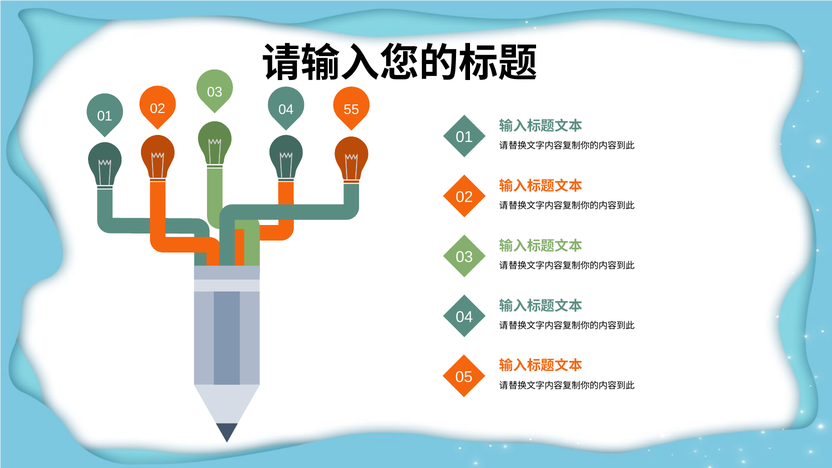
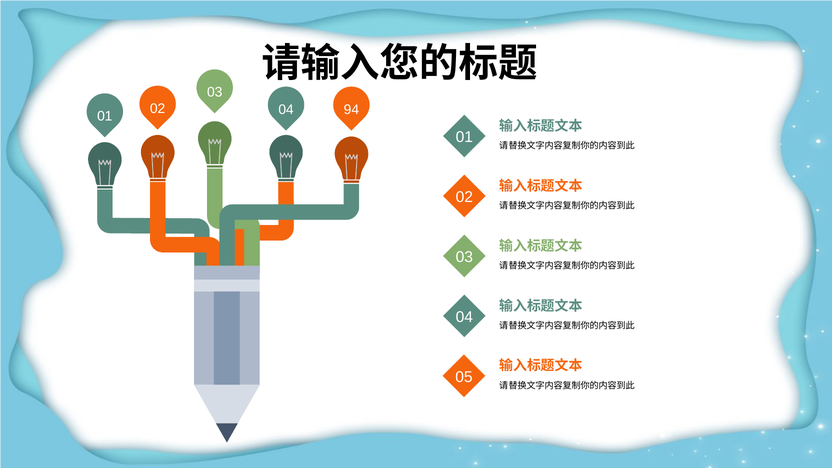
55: 55 -> 94
